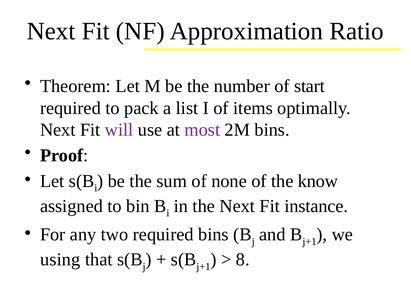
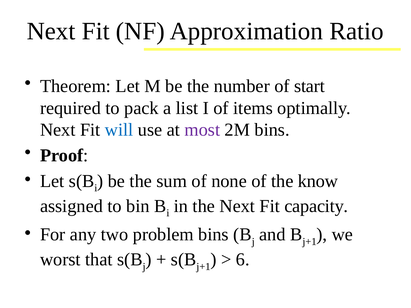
will colour: purple -> blue
instance: instance -> capacity
two required: required -> problem
using: using -> worst
8: 8 -> 6
